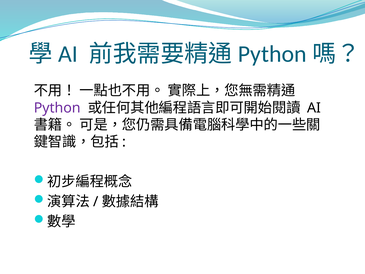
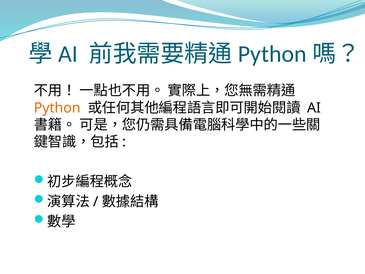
Python colour: purple -> orange
